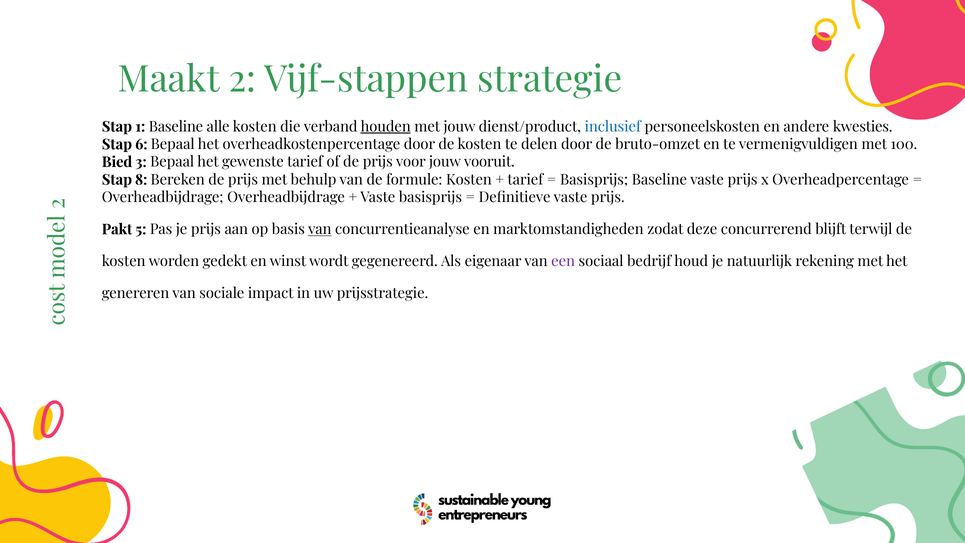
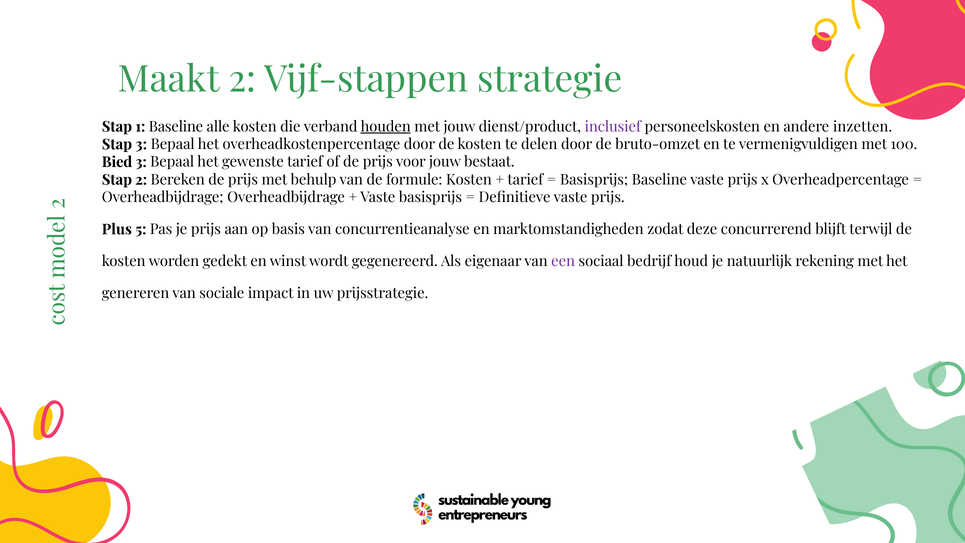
inclusief colour: blue -> purple
kwesties: kwesties -> inzetten
Stap 6: 6 -> 3
vooruit: vooruit -> bestaat
Stap 8: 8 -> 2
Pakt: Pakt -> Plus
van at (320, 229) underline: present -> none
